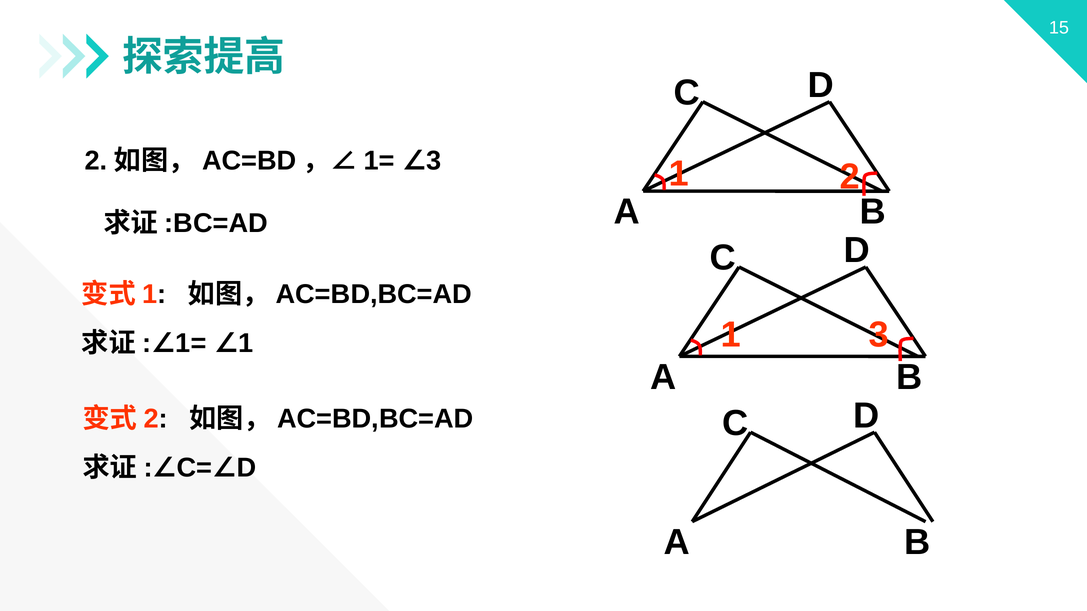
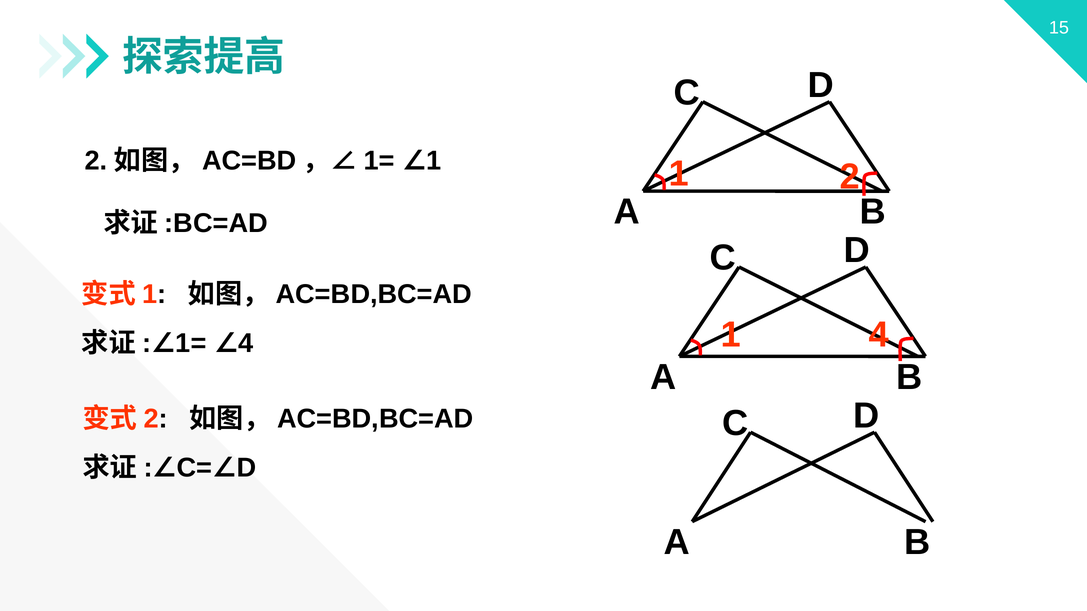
3 at (434, 161): 3 -> 1
1 3: 3 -> 4
1 at (246, 343): 1 -> 4
